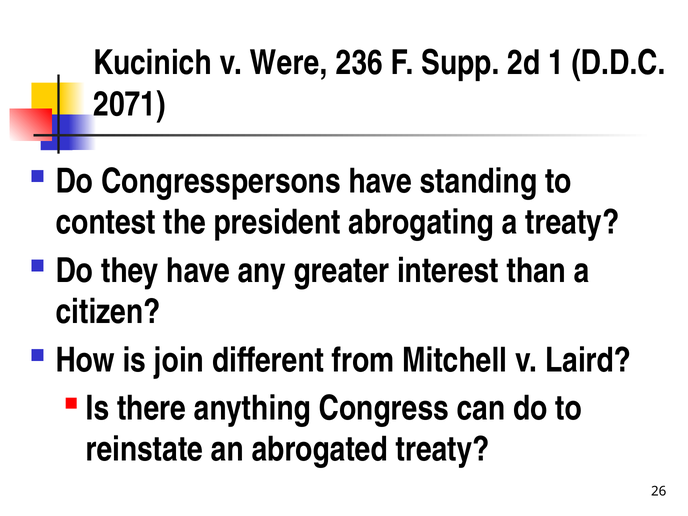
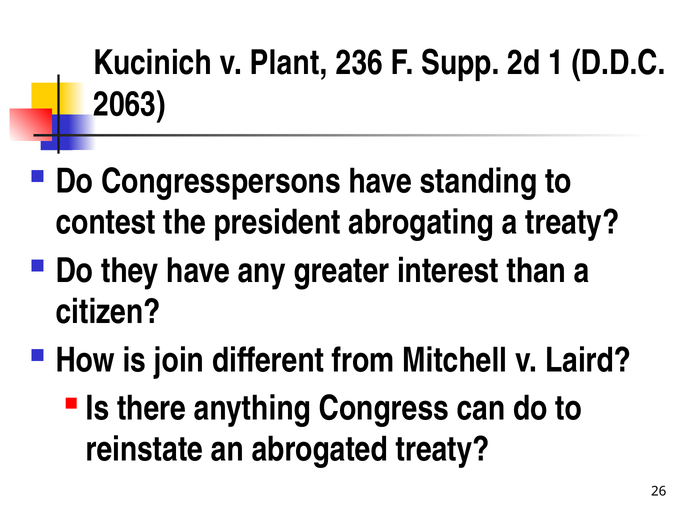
Were: Were -> Plant
2071: 2071 -> 2063
